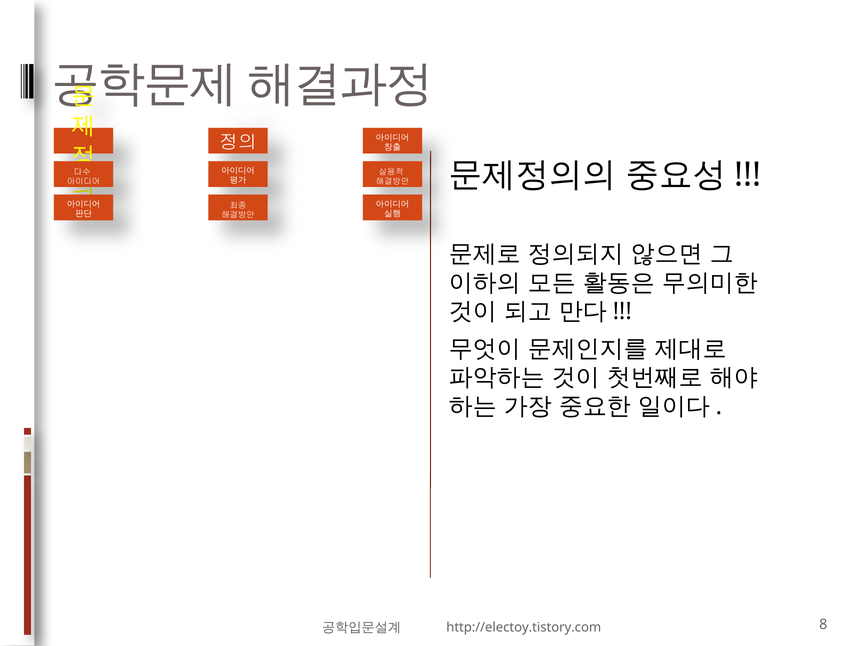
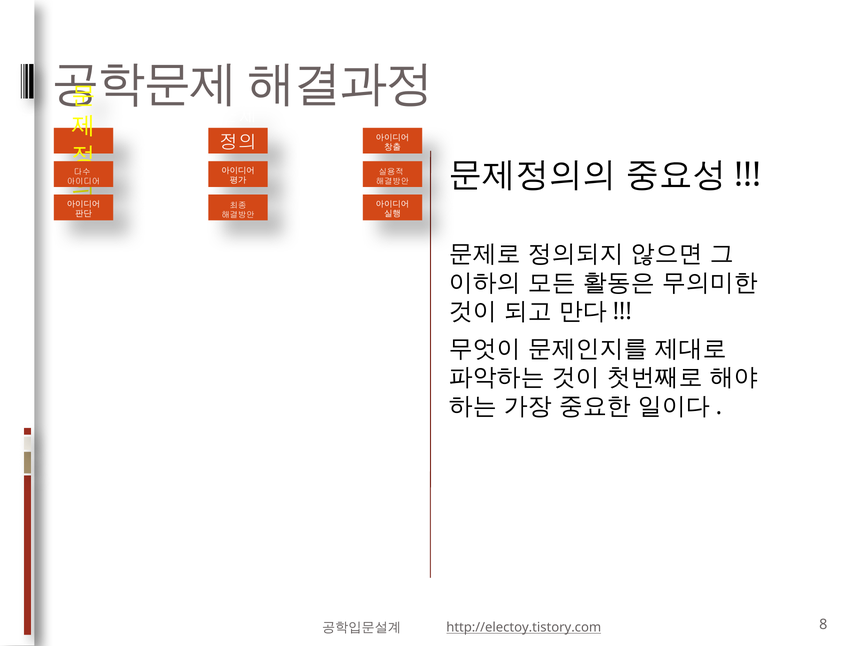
http://electoy.tistory.com underline: none -> present
